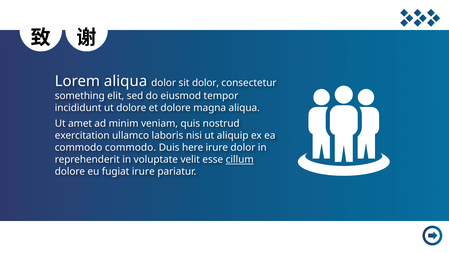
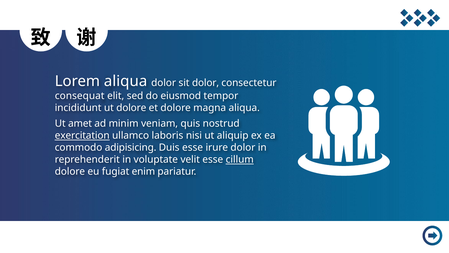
something: something -> consequat
exercitation underline: none -> present
commodo commodo: commodo -> adipisicing
Duis here: here -> esse
fugiat irure: irure -> enim
